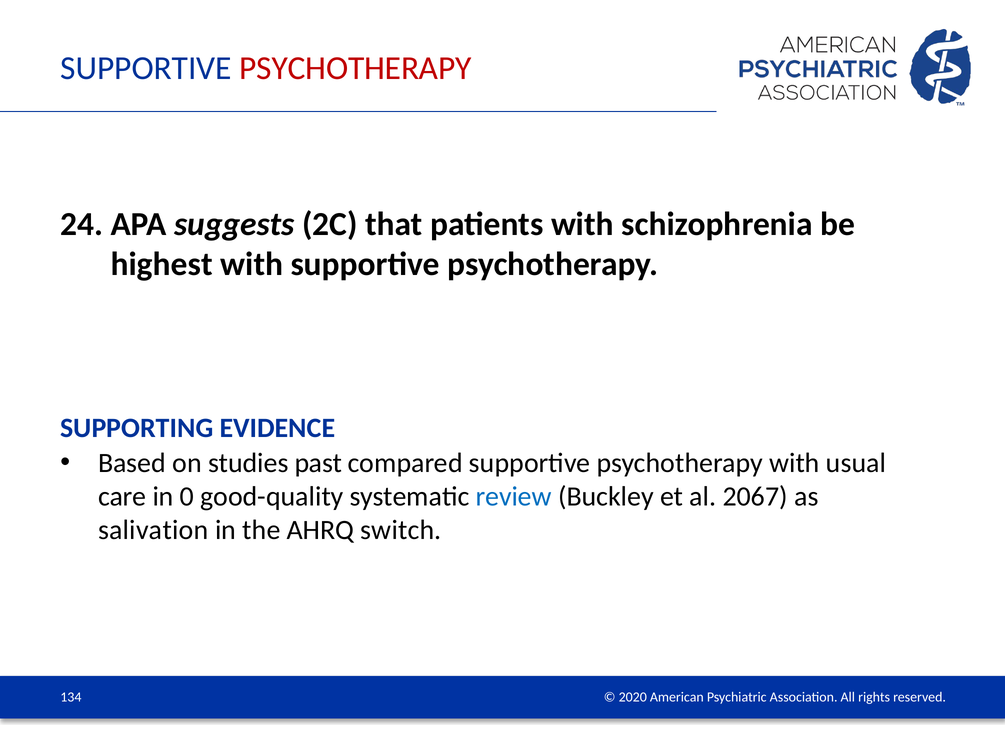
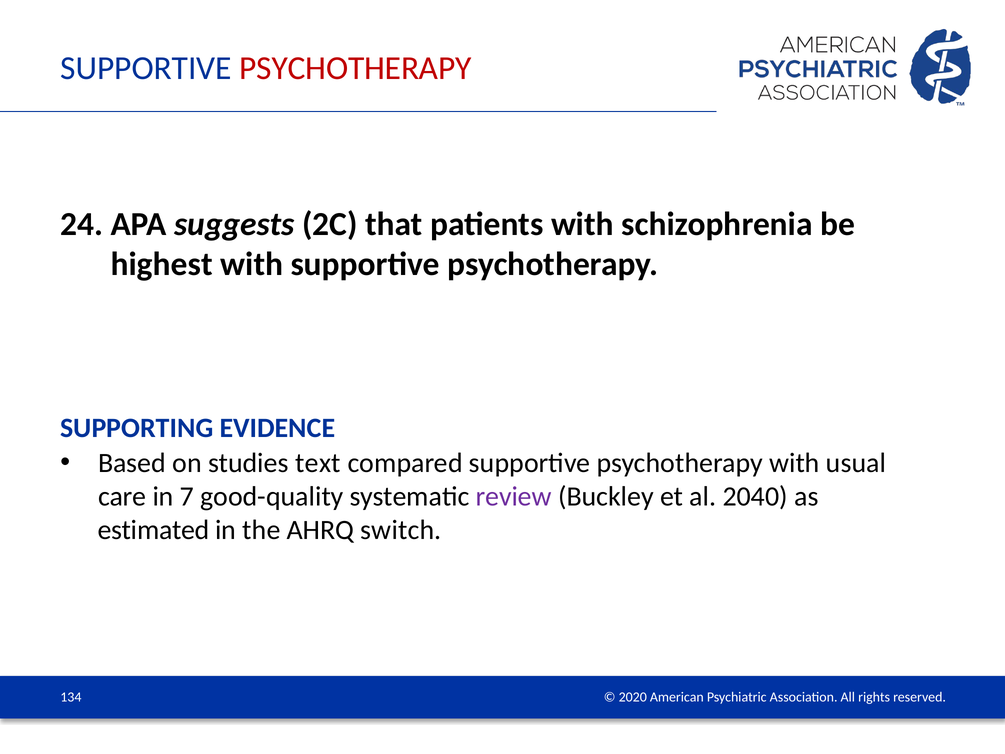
past: past -> text
0: 0 -> 7
review colour: blue -> purple
2067: 2067 -> 2040
salivation: salivation -> estimated
